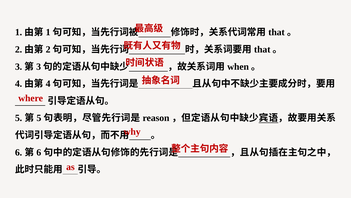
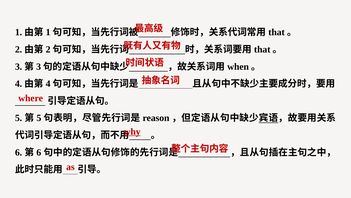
why underline: none -> present
